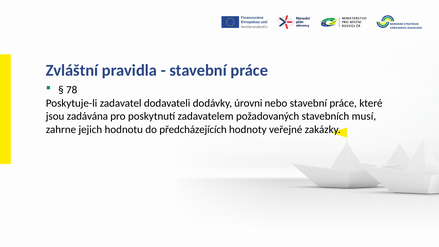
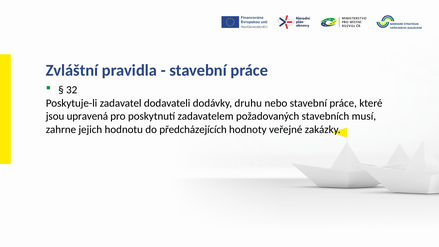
78: 78 -> 32
úrovni: úrovni -> druhu
zadávána: zadávána -> upravená
